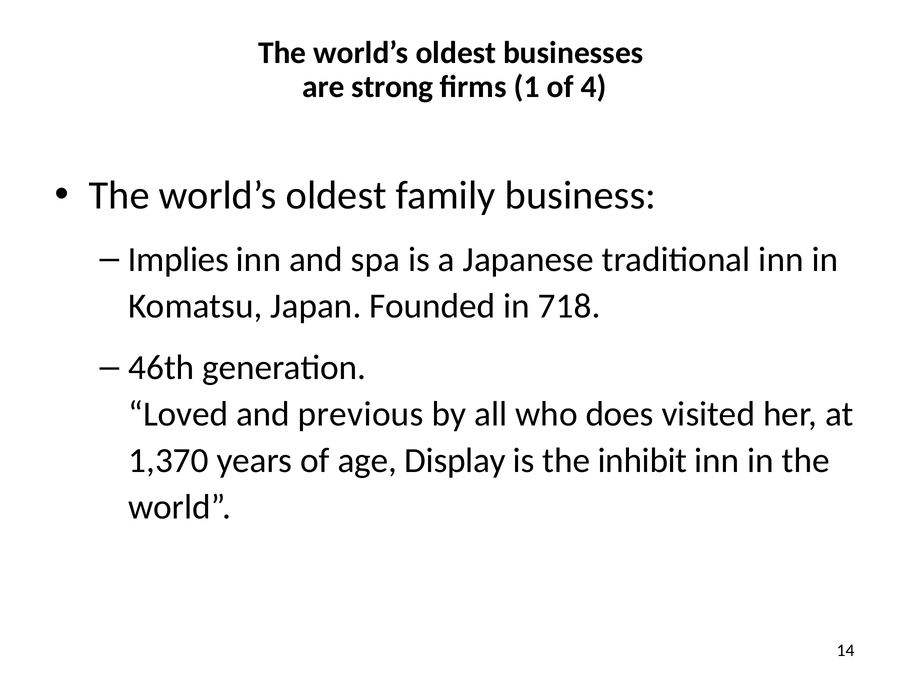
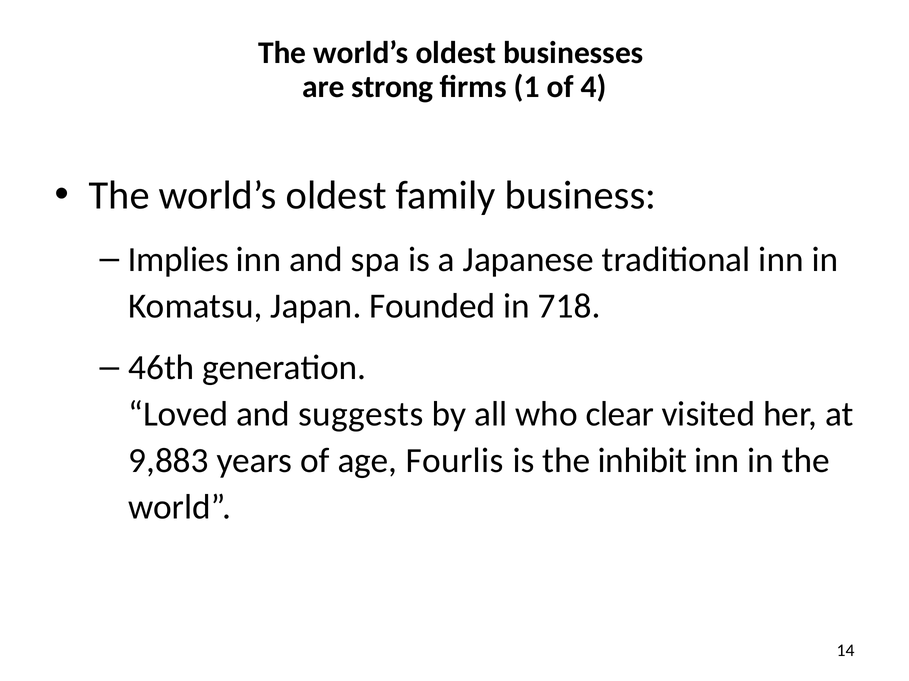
previous: previous -> suggests
does: does -> clear
1,370: 1,370 -> 9,883
Display: Display -> Fourlis
